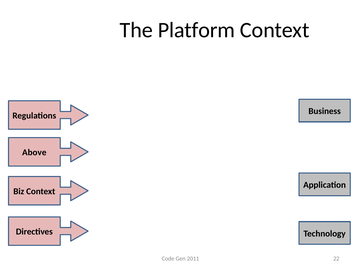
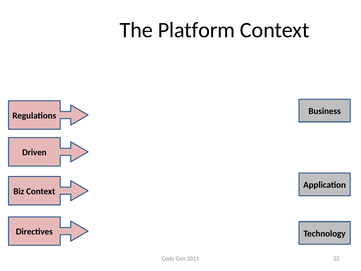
Above: Above -> Driven
